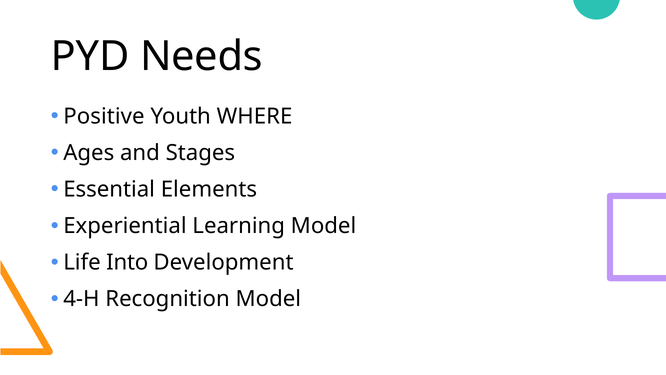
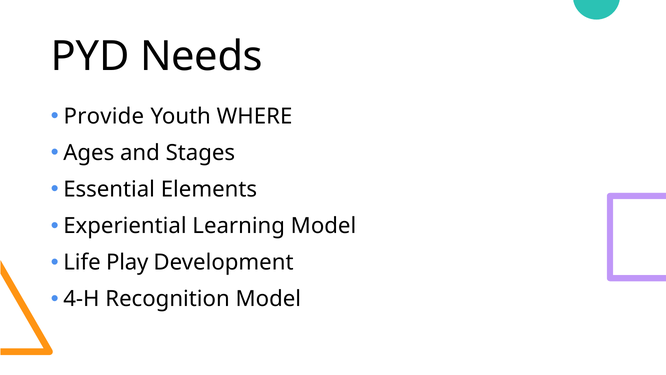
Positive: Positive -> Provide
Into: Into -> Play
